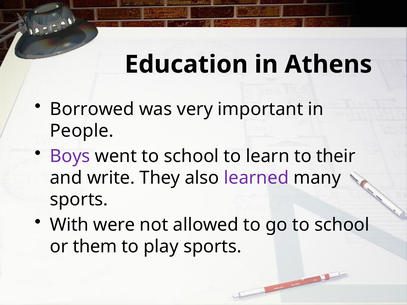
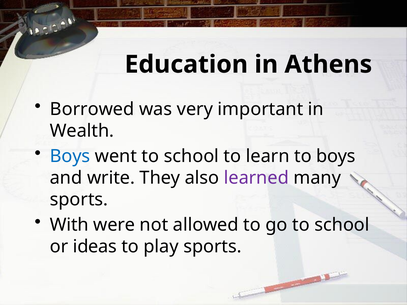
People: People -> Wealth
Boys at (70, 156) colour: purple -> blue
to their: their -> boys
them: them -> ideas
